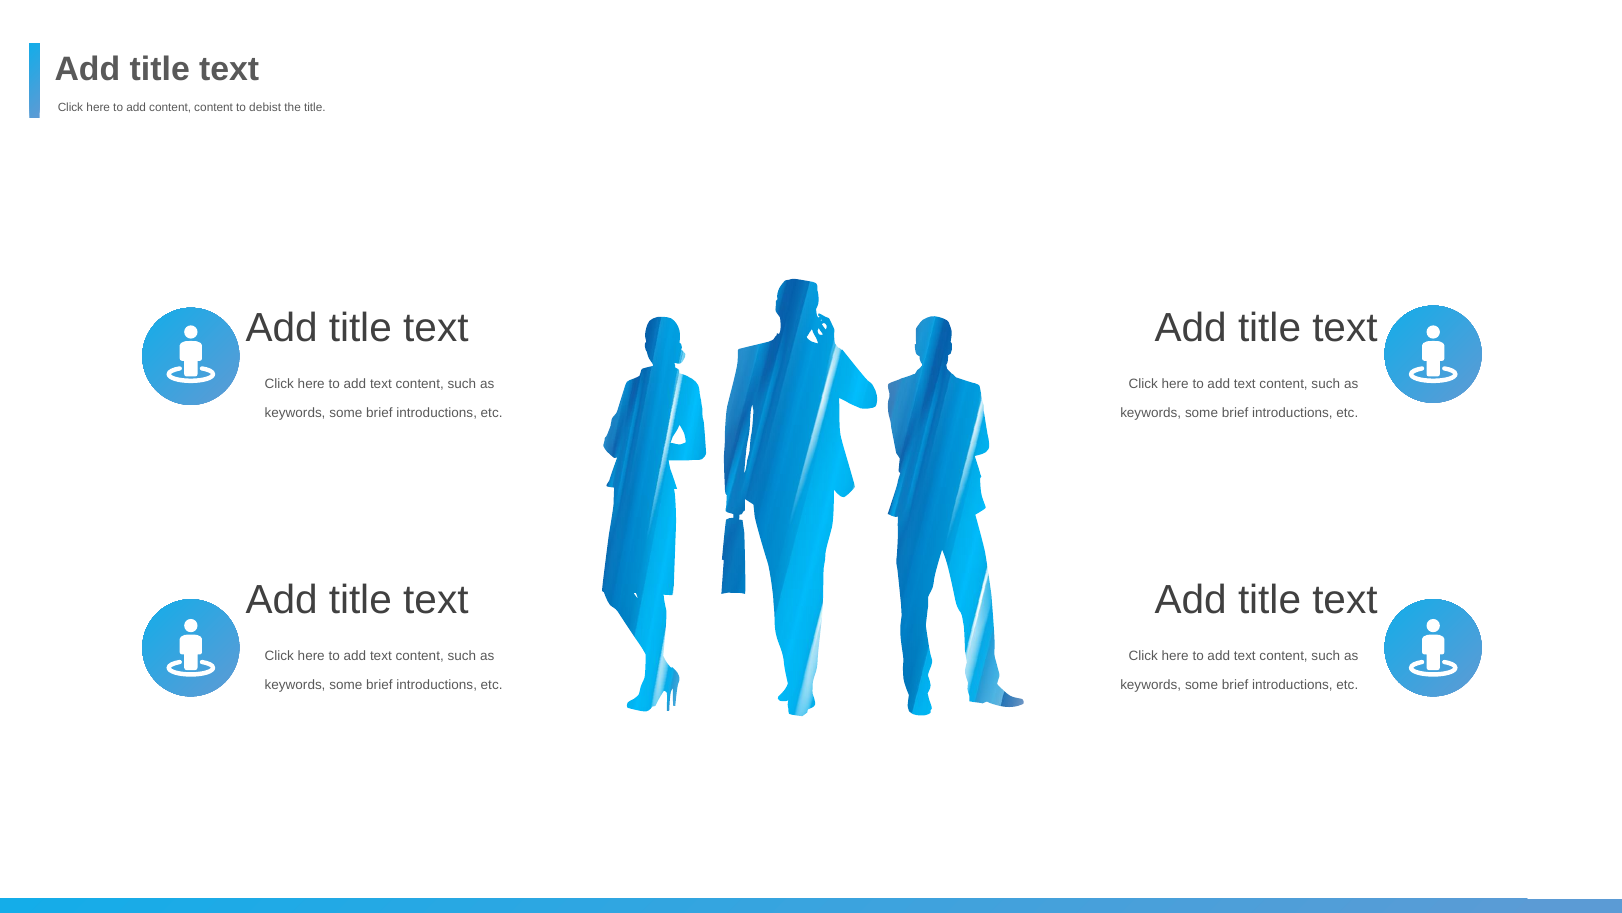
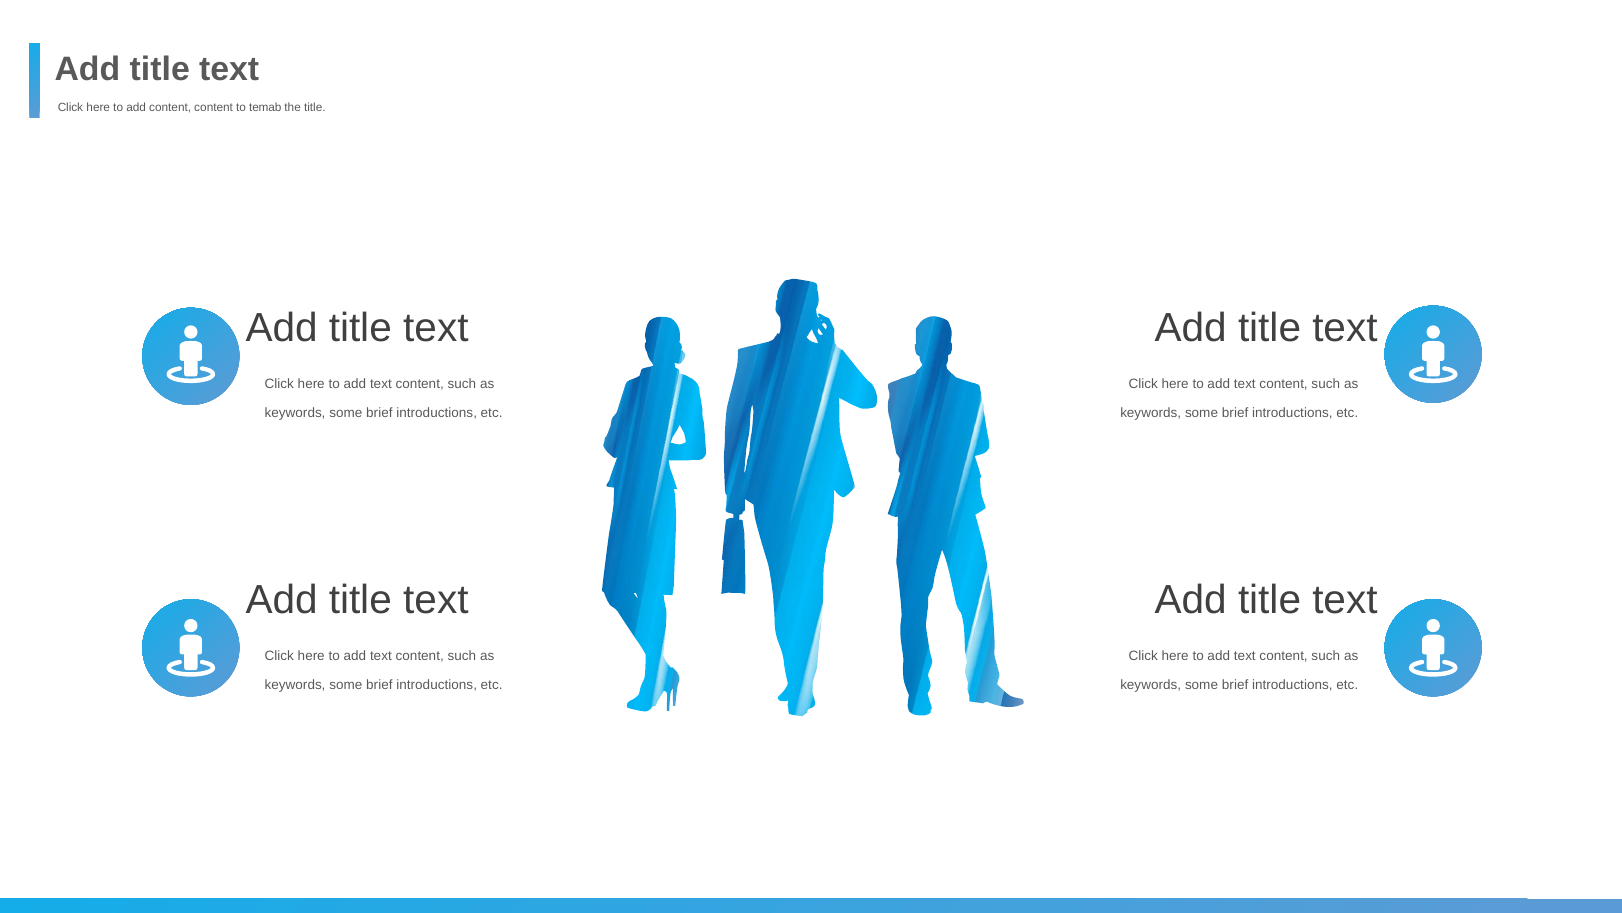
debist: debist -> temab
